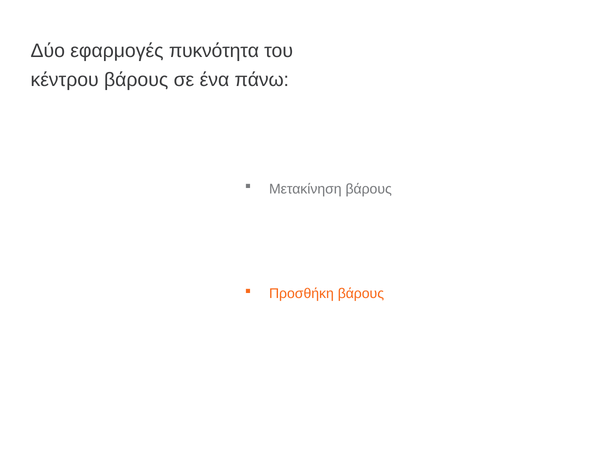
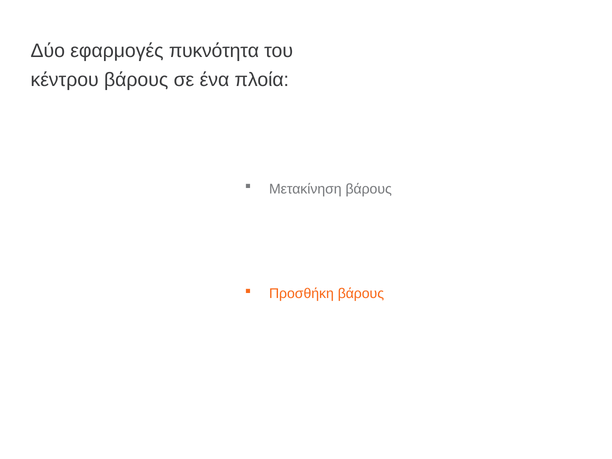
πάνω: πάνω -> πλοία
